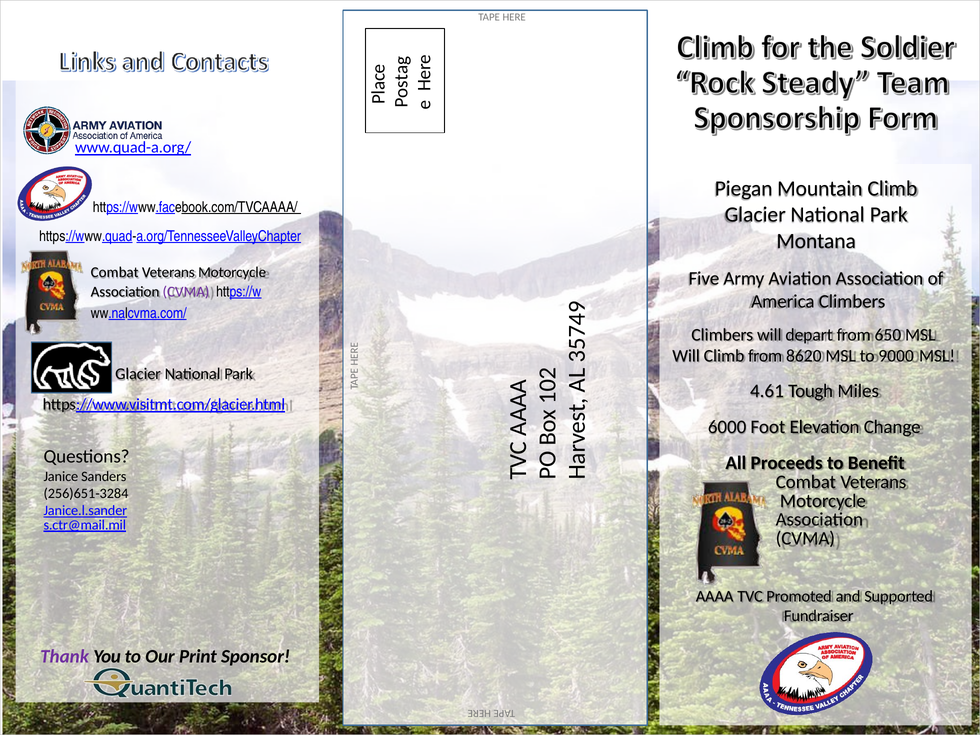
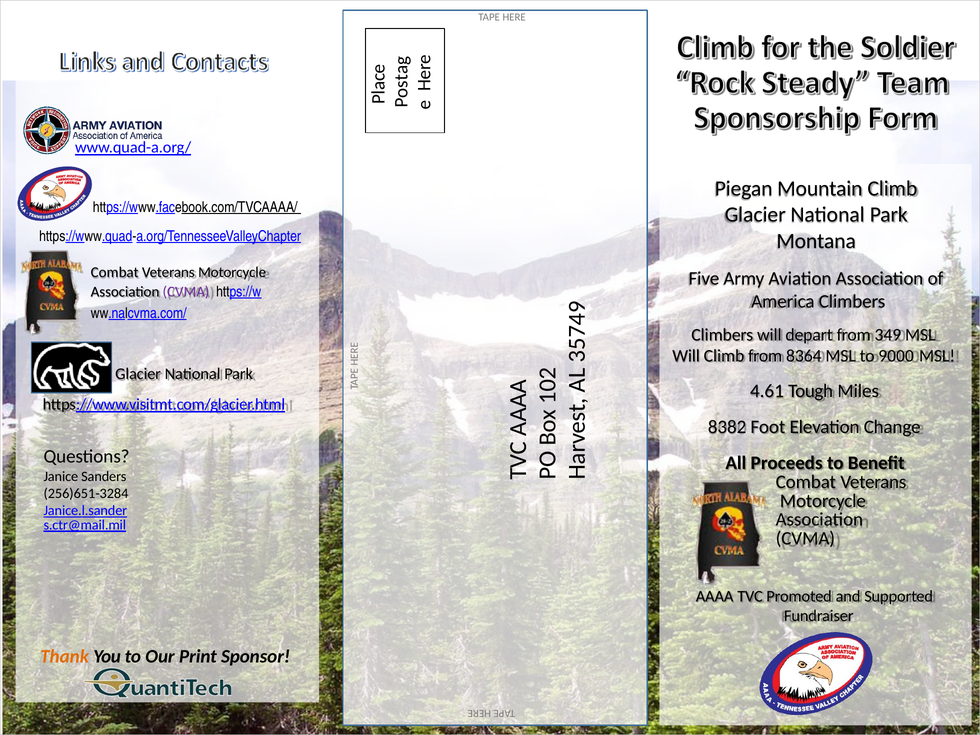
650: 650 -> 349
8620: 8620 -> 8364
6000: 6000 -> 8382
Thank colour: purple -> orange
